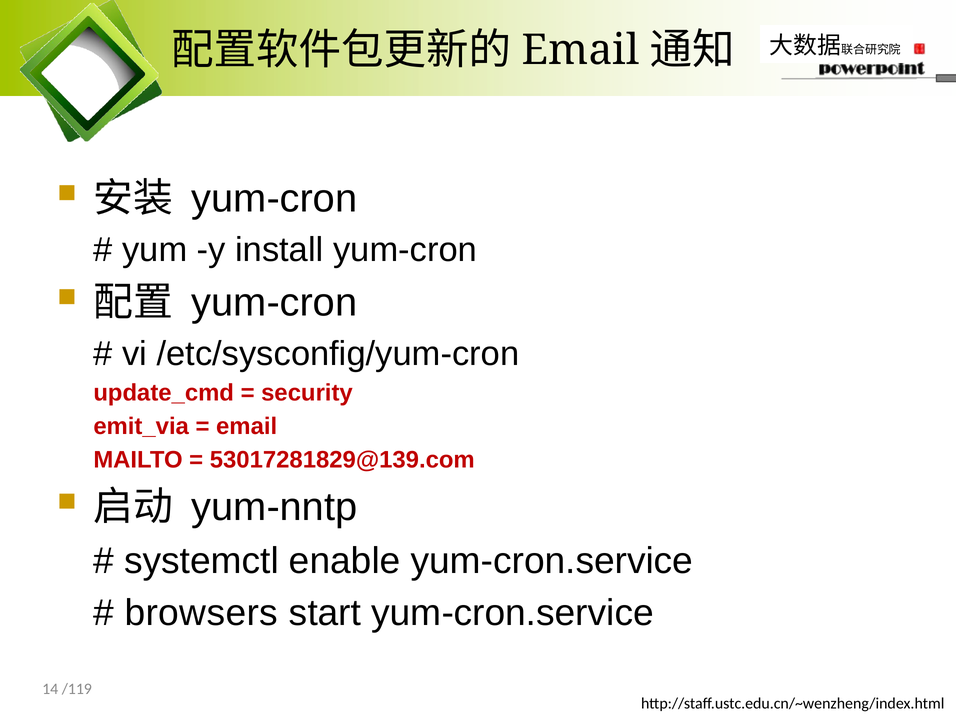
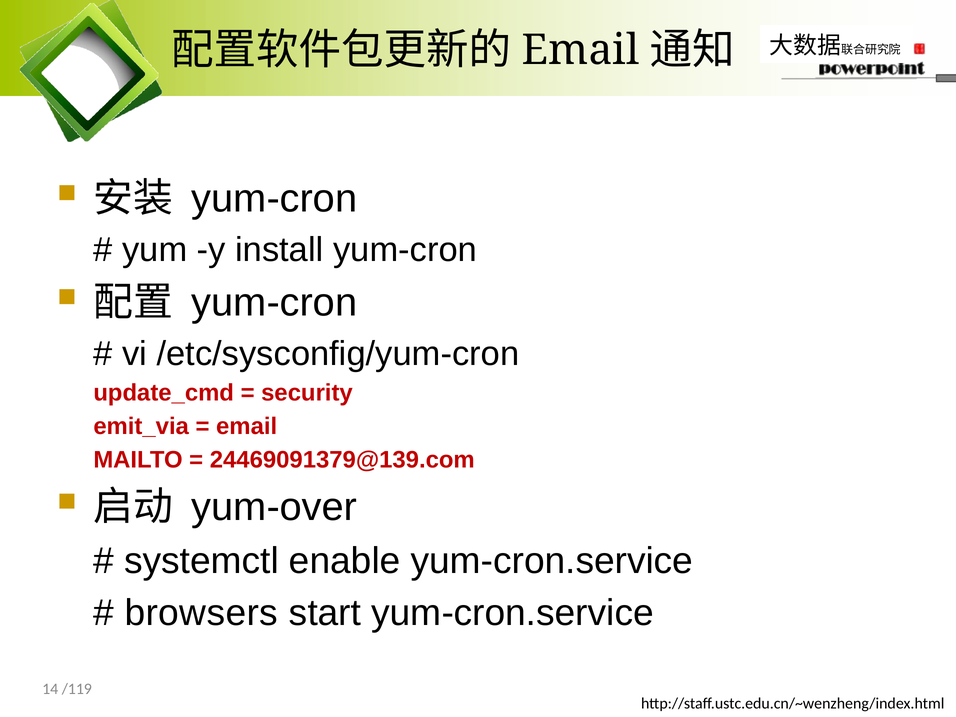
53017281829@139.com: 53017281829@139.com -> 24469091379@139.com
yum-nntp: yum-nntp -> yum-over
